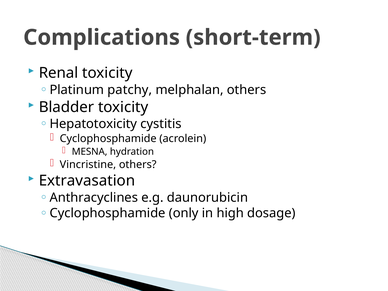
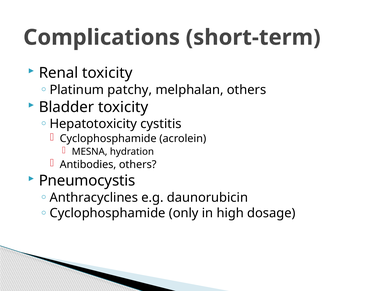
Vincristine: Vincristine -> Antibodies
Extravasation: Extravasation -> Pneumocystis
